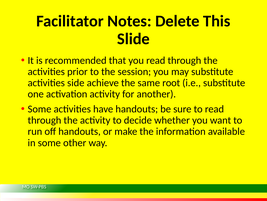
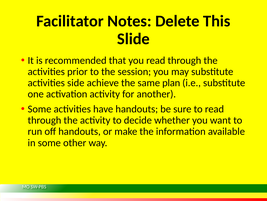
root: root -> plan
